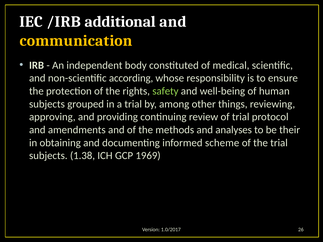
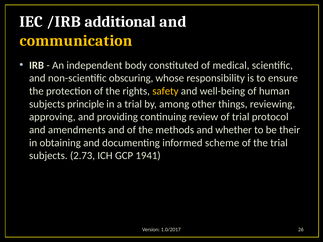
according: according -> obscuring
safety colour: light green -> yellow
grouped: grouped -> principle
analyses: analyses -> whether
1.38: 1.38 -> 2.73
1969: 1969 -> 1941
